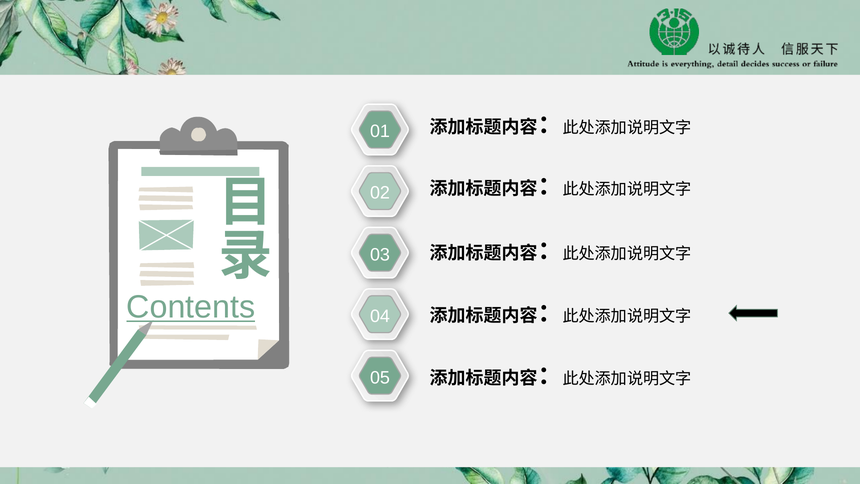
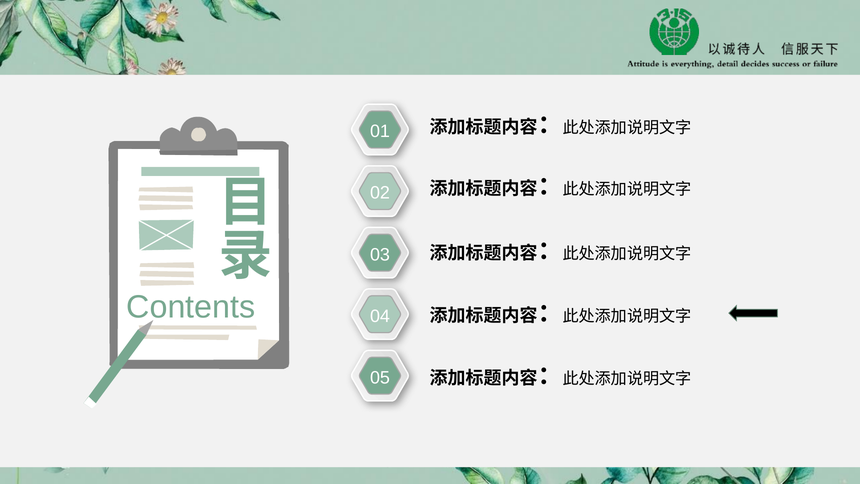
Contents underline: present -> none
